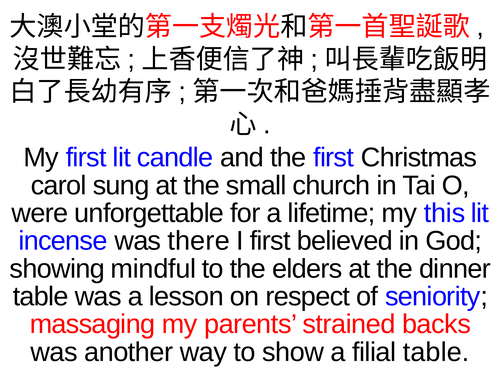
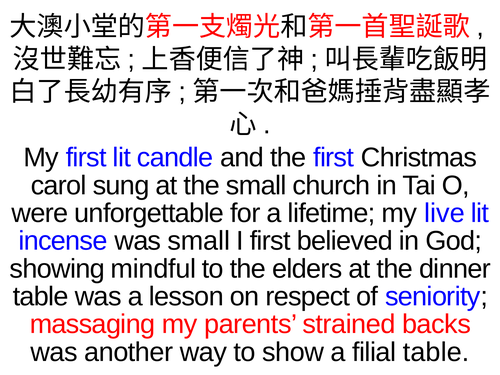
this: this -> live
was there: there -> small
